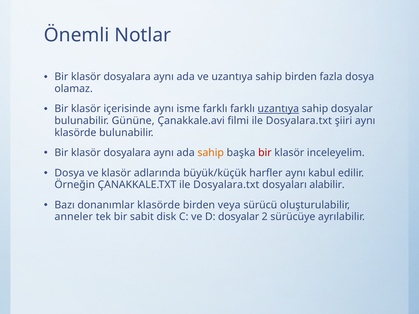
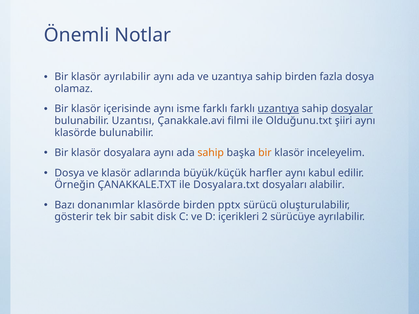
dosyalara at (127, 77): dosyalara -> ayrılabilir
dosyalar at (352, 109) underline: none -> present
Gününe: Gününe -> Uzantısı
filmi ile Dosyalara.txt: Dosyalara.txt -> Olduğunu.txt
bir at (265, 153) colour: red -> orange
veya: veya -> pptx
anneler: anneler -> gösterir
D dosyalar: dosyalar -> içerikleri
